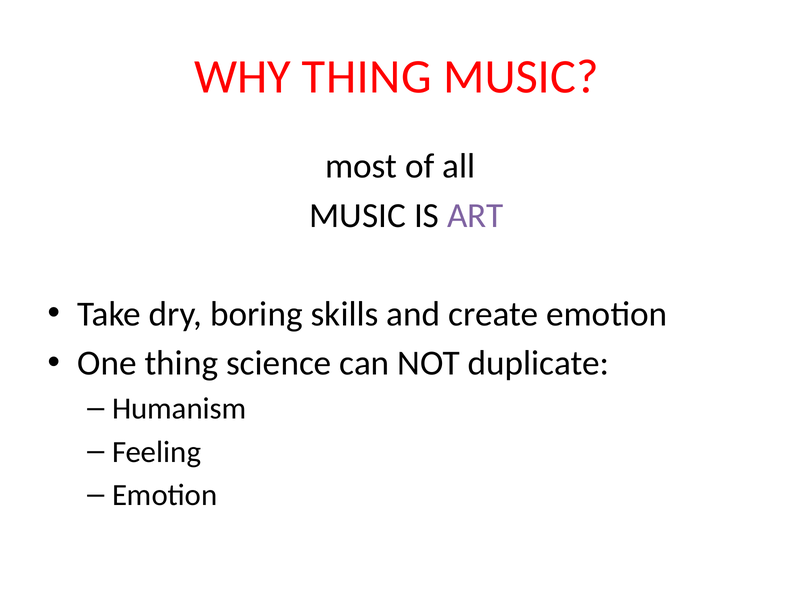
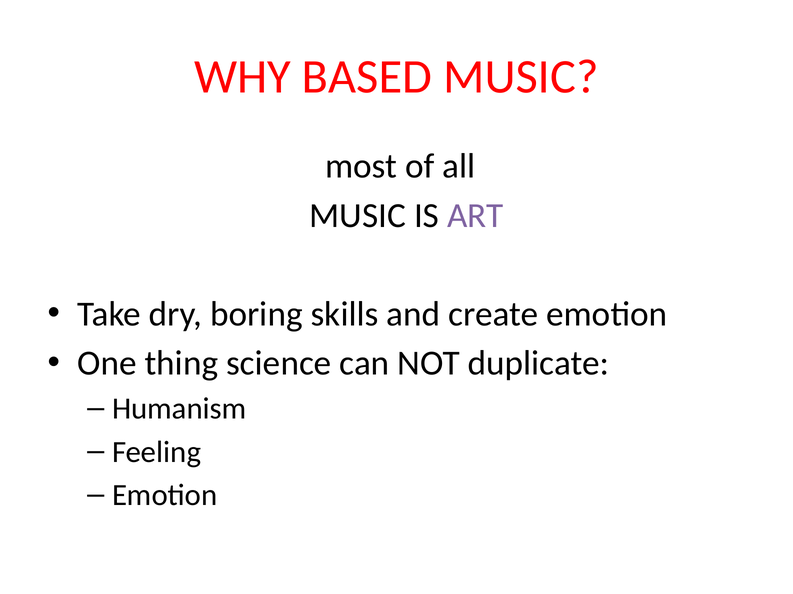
WHY THING: THING -> BASED
